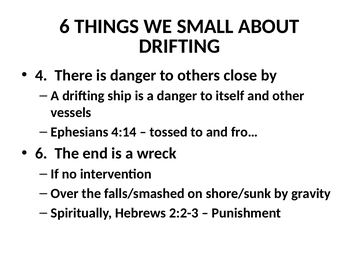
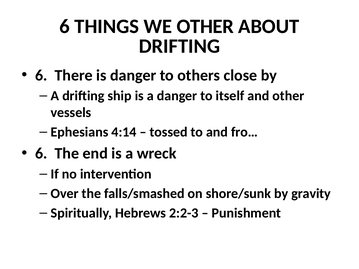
WE SMALL: SMALL -> OTHER
4 at (41, 75): 4 -> 6
